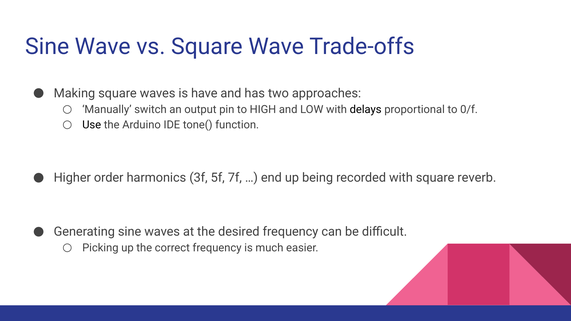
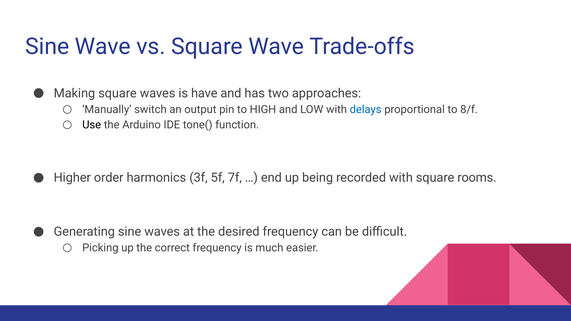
delays colour: black -> blue
0/f: 0/f -> 8/f
reverb: reverb -> rooms
